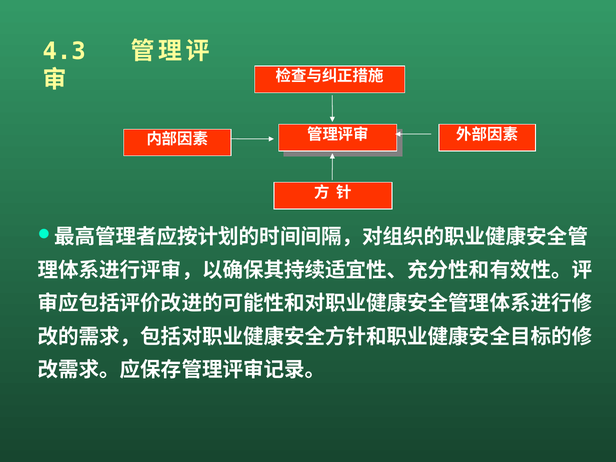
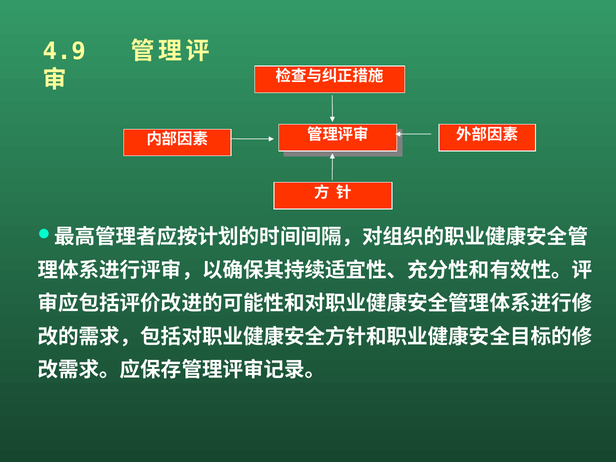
4.3: 4.3 -> 4.9
